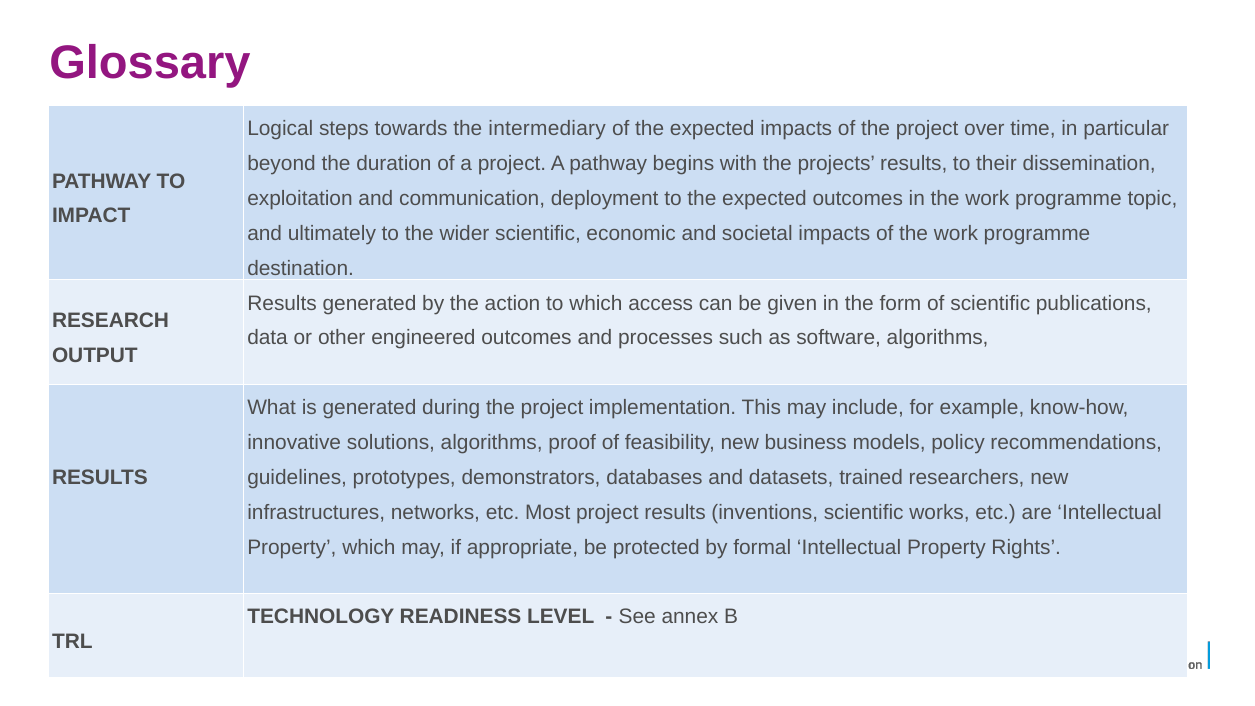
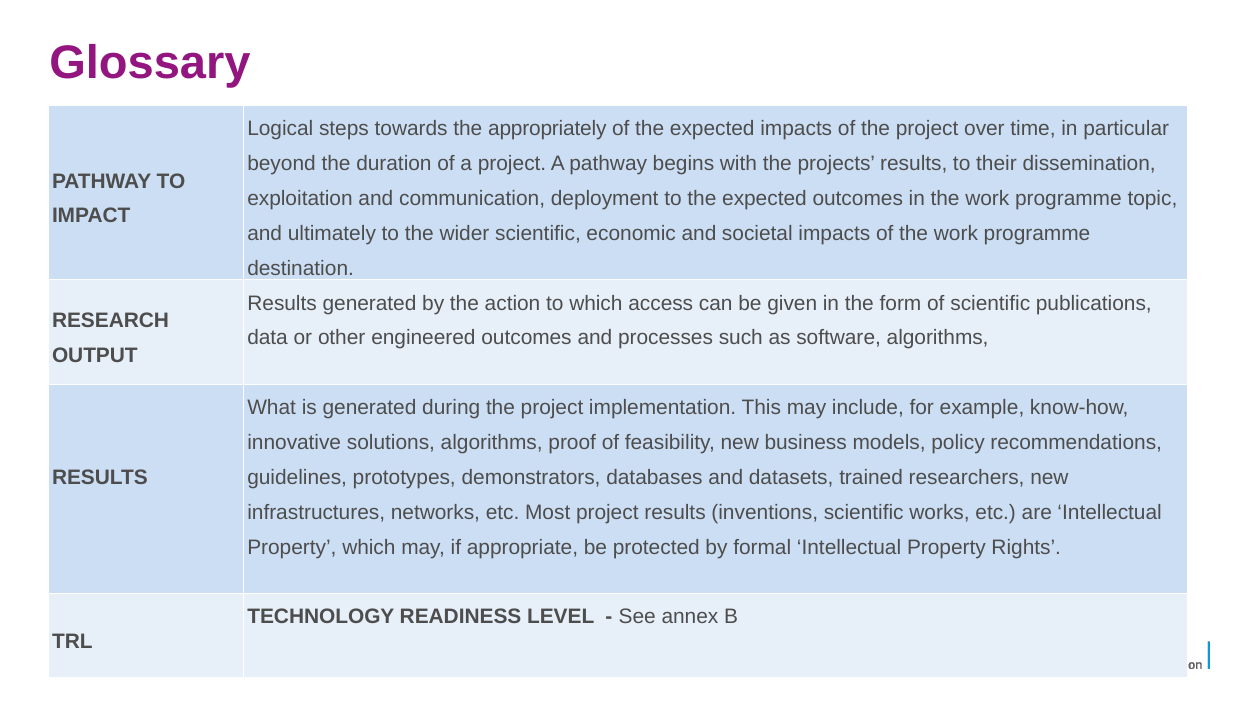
intermediary: intermediary -> appropriately
